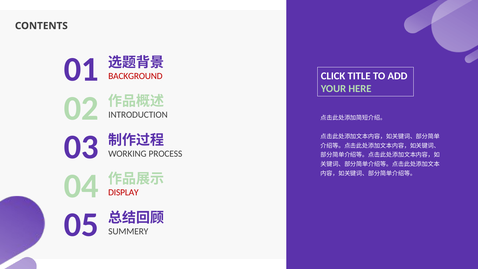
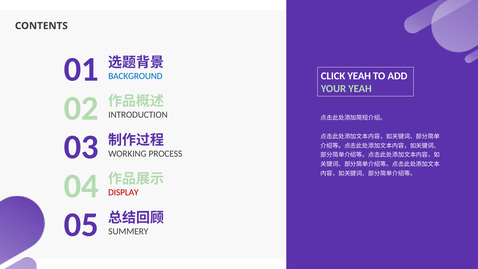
CLICK TITLE: TITLE -> YEAH
BACKGROUND colour: red -> blue
YOUR HERE: HERE -> YEAH
